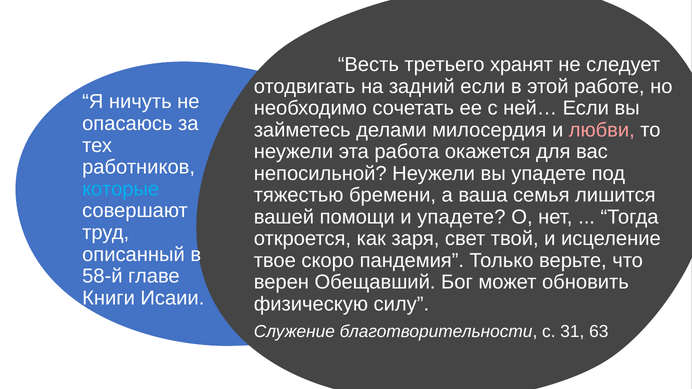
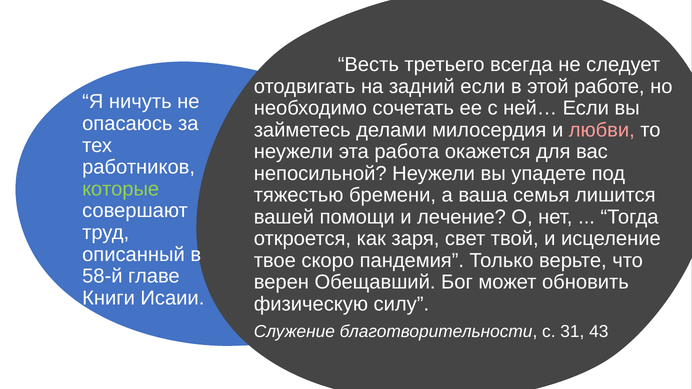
хранят: хранят -> всегда
которые colour: light blue -> light green
и упадете: упадете -> лечение
63: 63 -> 43
